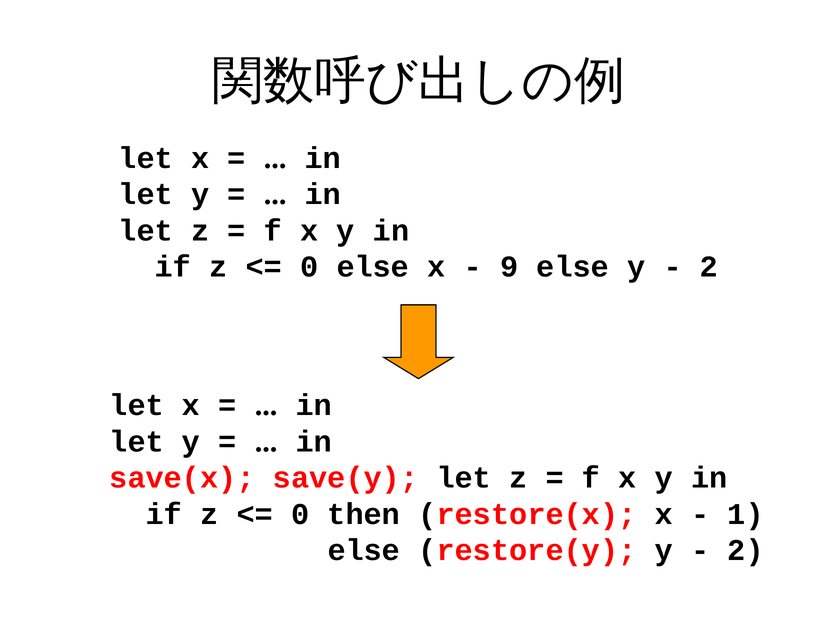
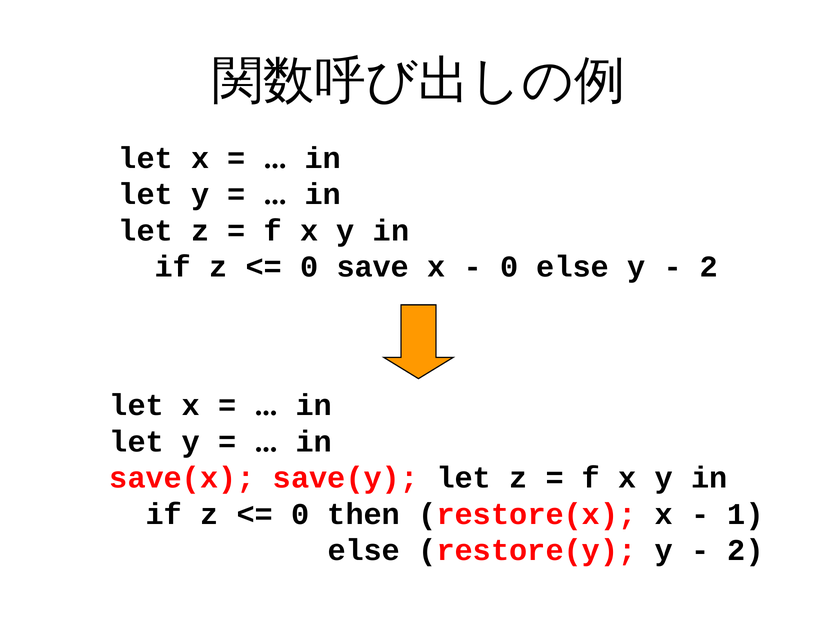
0 else: else -> save
9 at (509, 267): 9 -> 0
